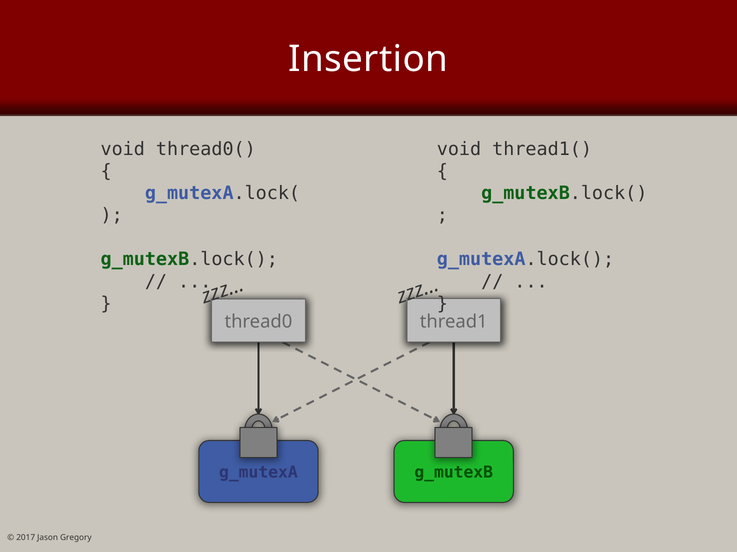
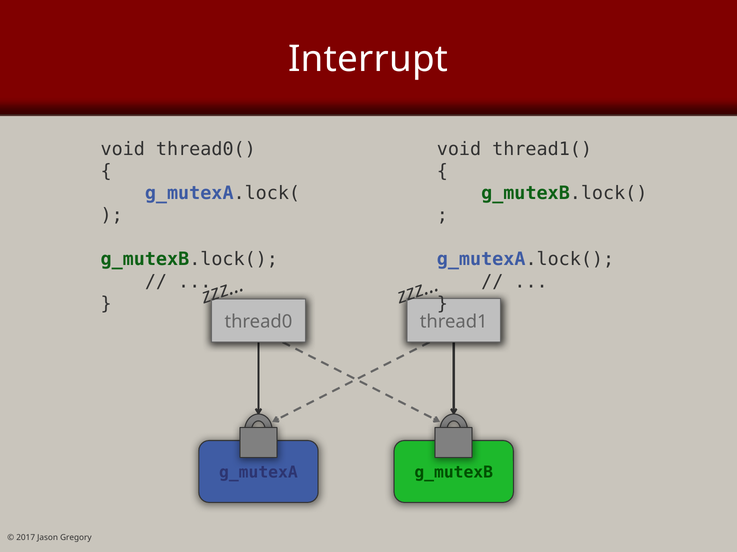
Insertion: Insertion -> Interrupt
